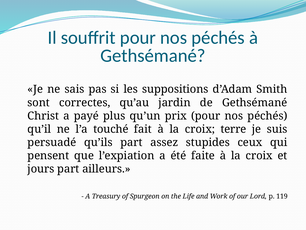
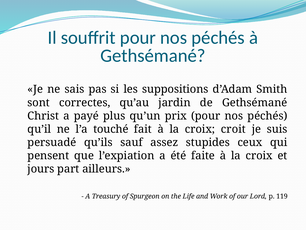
terre: terre -> croit
qu’ils part: part -> sauf
